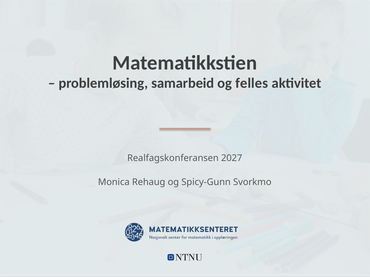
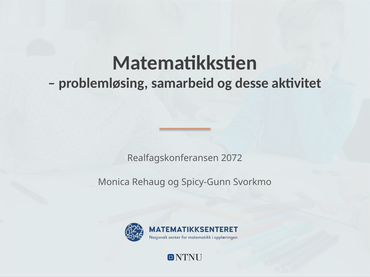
felles: felles -> desse
2027: 2027 -> 2072
